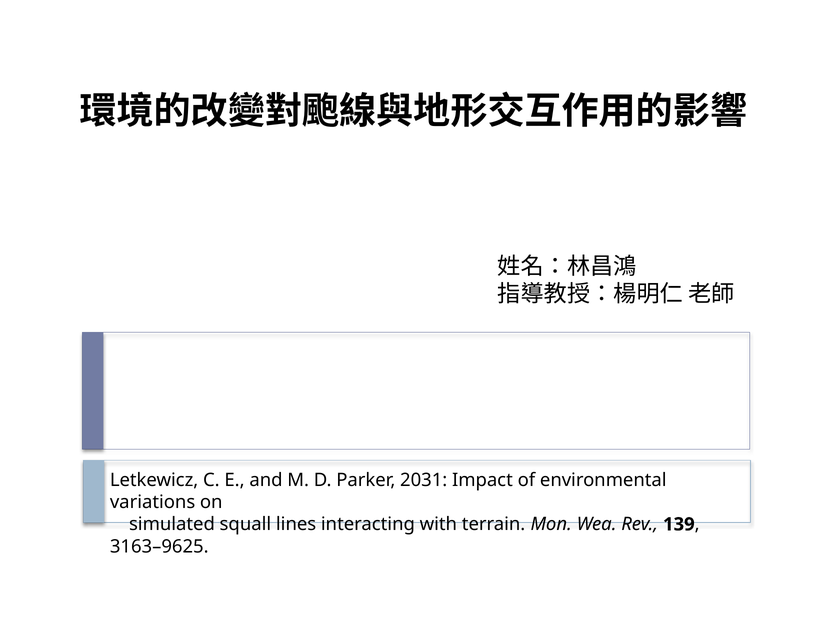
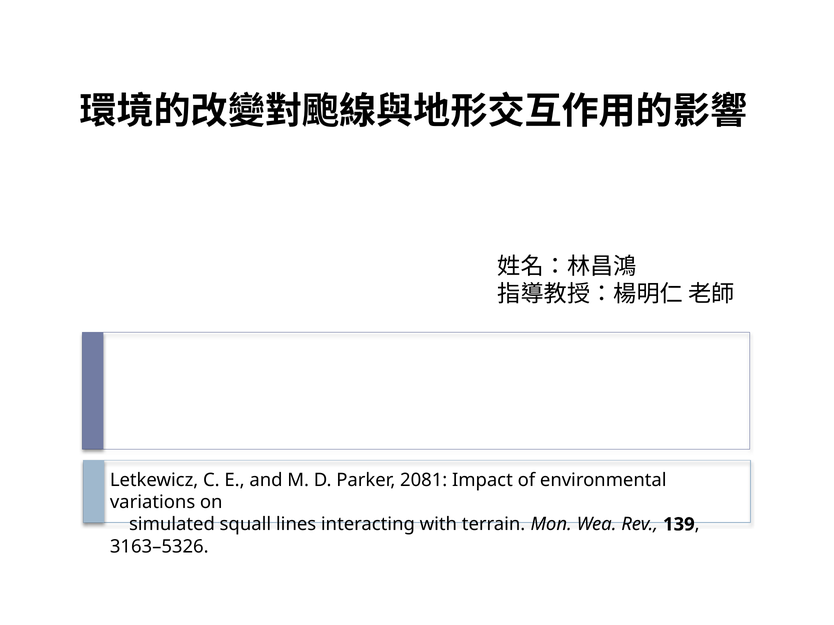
2031: 2031 -> 2081
3163–9625: 3163–9625 -> 3163–5326
